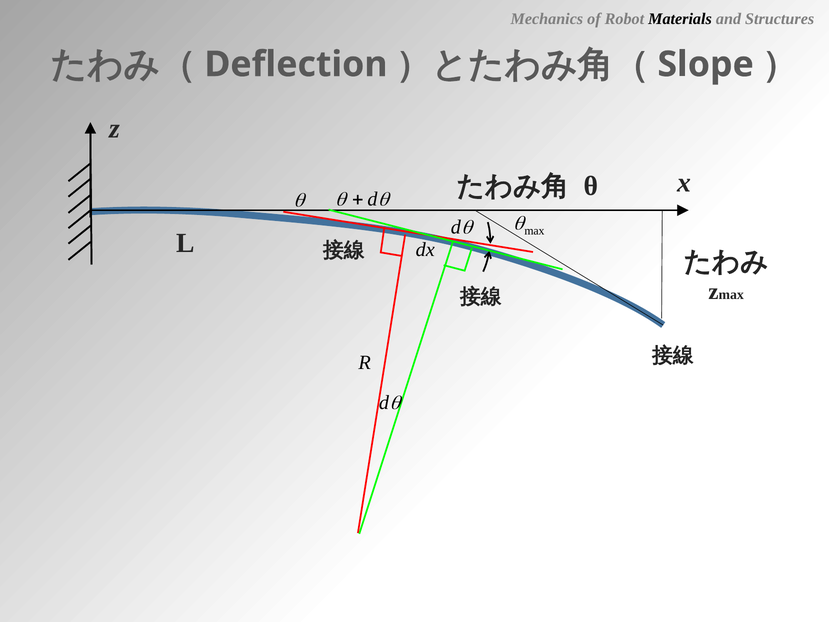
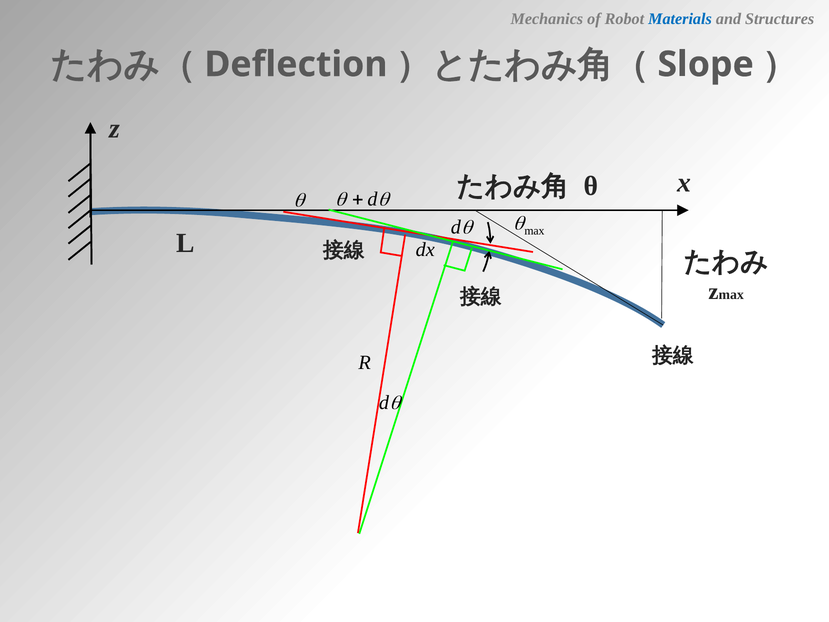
Materials colour: black -> blue
